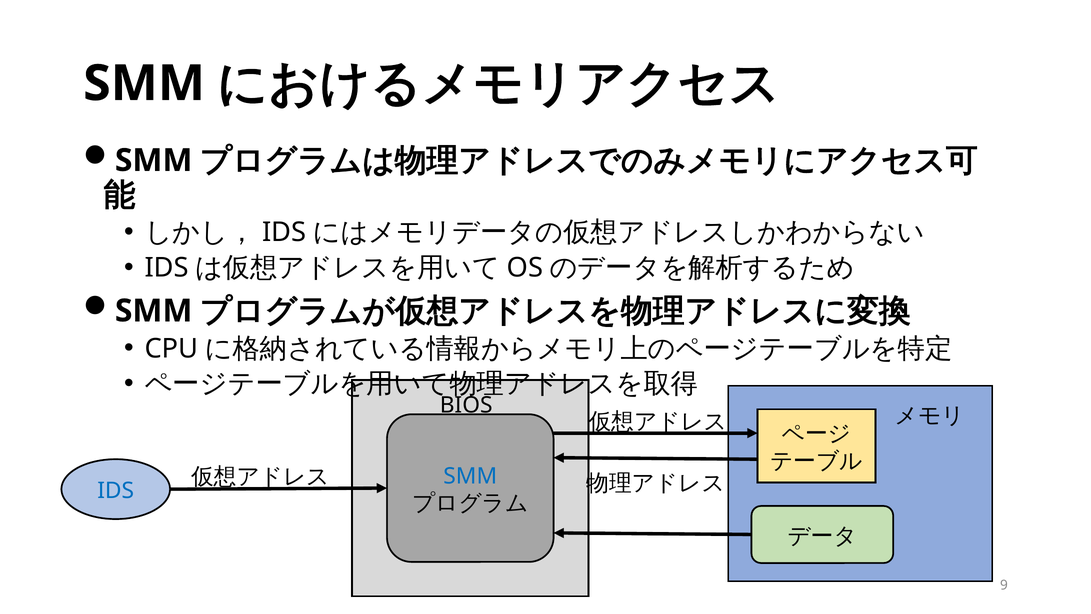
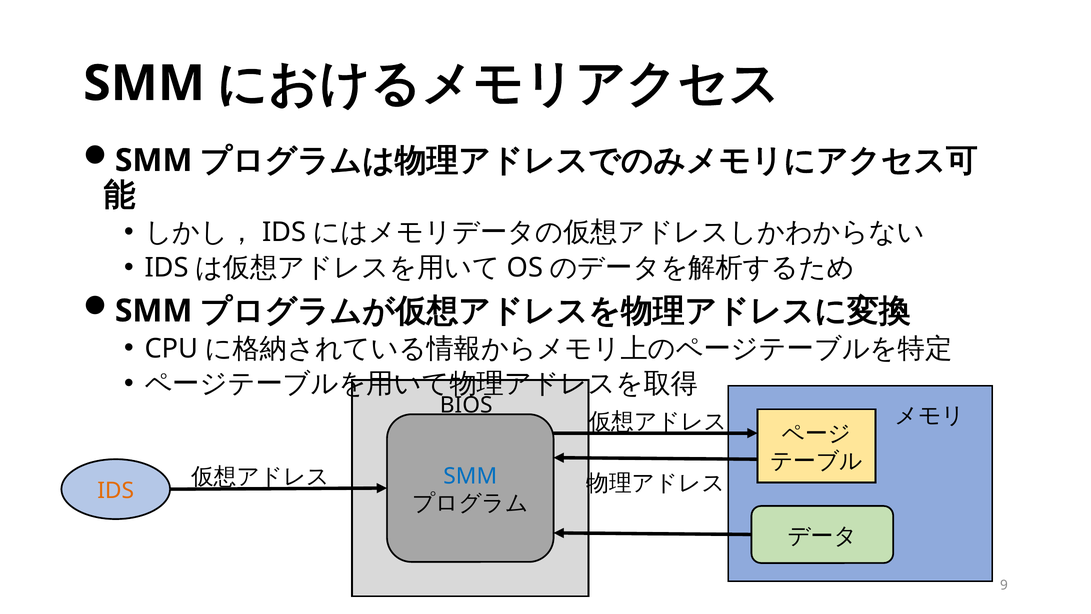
IDS at (116, 490) colour: blue -> orange
